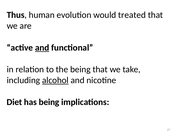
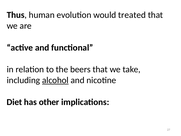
and at (42, 48) underline: present -> none
the being: being -> beers
has being: being -> other
